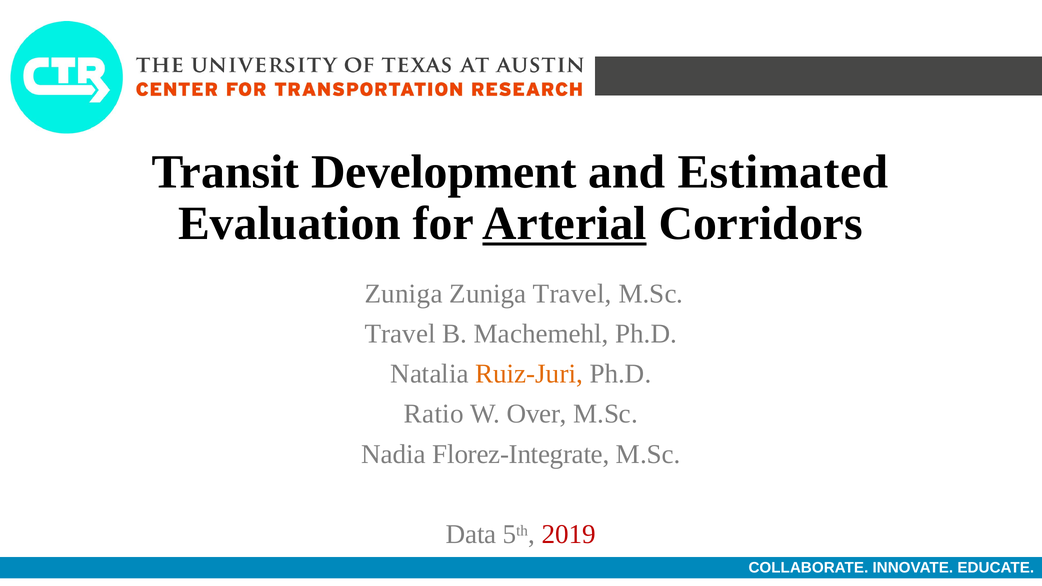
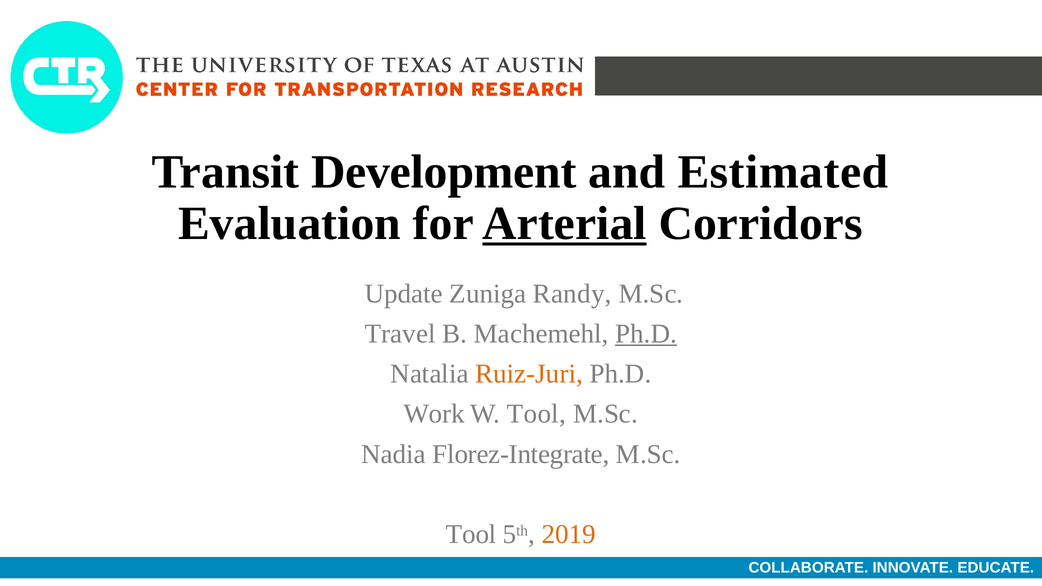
Zuniga at (404, 294): Zuniga -> Update
Zuniga Travel: Travel -> Randy
Ph.D at (646, 334) underline: none -> present
Ratio: Ratio -> Work
W Over: Over -> Tool
Data at (471, 535): Data -> Tool
2019 colour: red -> orange
